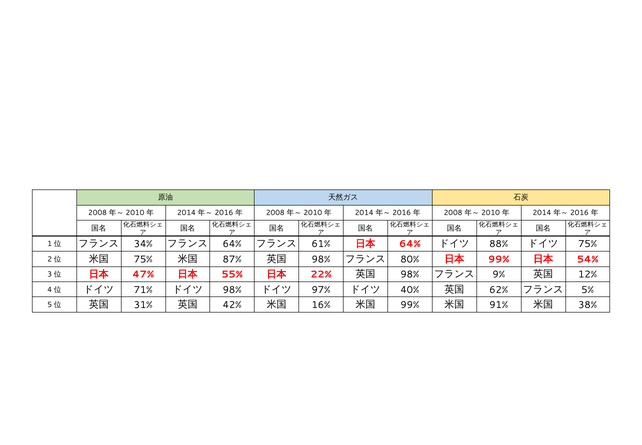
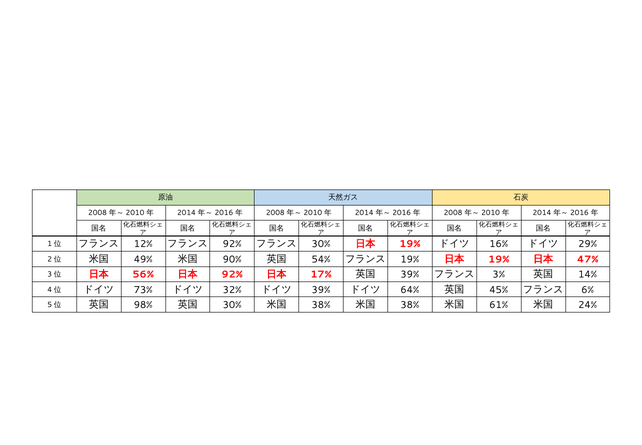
34%: 34% -> 12%
64% at (232, 244): 64% -> 92%
61% at (321, 244): 61% -> 30%
64% at (410, 244): 64% -> 19%
88%: 88% -> 16%
75% at (588, 244): 75% -> 29%
75% at (143, 259): 75% -> 49%
87%: 87% -> 90%
98% at (321, 259): 98% -> 54%
80% at (410, 259): 80% -> 19%
99% at (499, 259): 99% -> 19%
54%: 54% -> 47%
47%: 47% -> 56%
55% at (232, 274): 55% -> 92%
22%: 22% -> 17%
98% at (410, 274): 98% -> 39%
9%: 9% -> 3%
12%: 12% -> 14%
71%: 71% -> 73%
98% at (232, 289): 98% -> 32%
97% at (321, 289): 97% -> 39%
40%: 40% -> 64%
62%: 62% -> 45%
5%: 5% -> 6%
31%: 31% -> 98%
42% at (232, 305): 42% -> 30%
16% at (321, 305): 16% -> 38%
99% at (410, 305): 99% -> 38%
91%: 91% -> 61%
38%: 38% -> 24%
